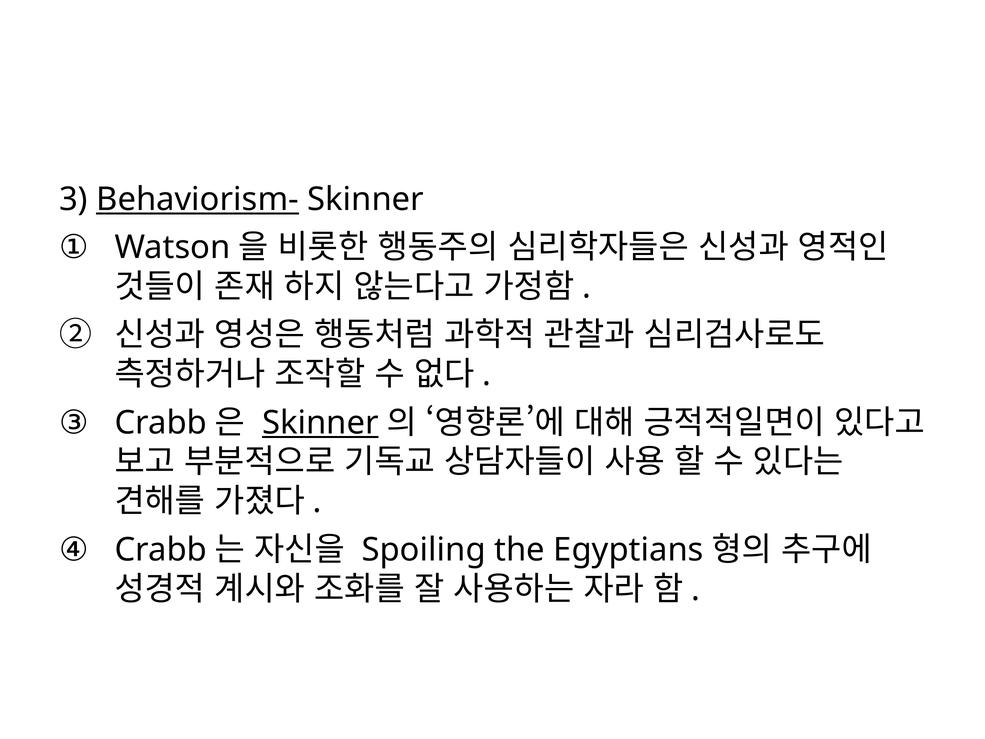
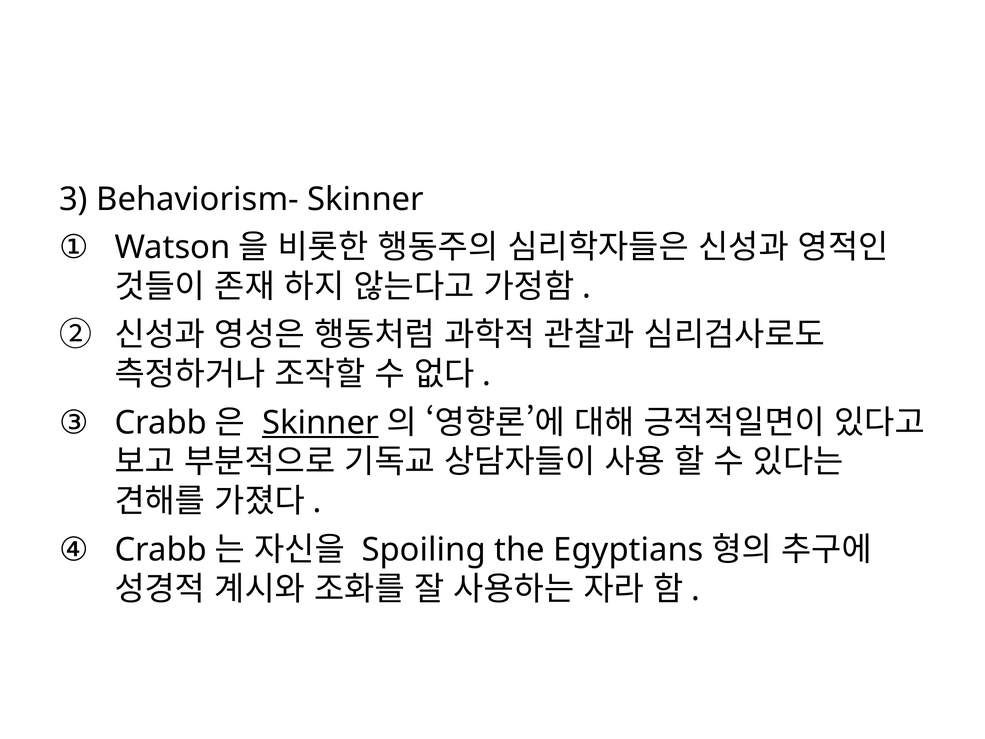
Behaviorism- underline: present -> none
